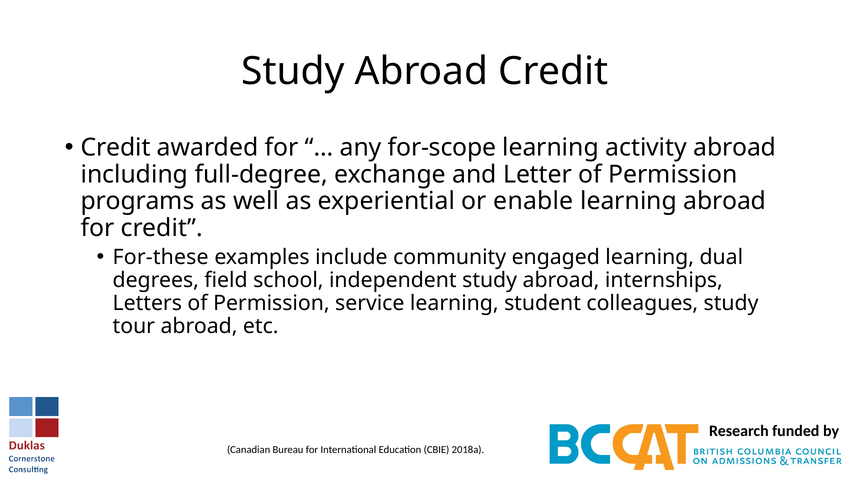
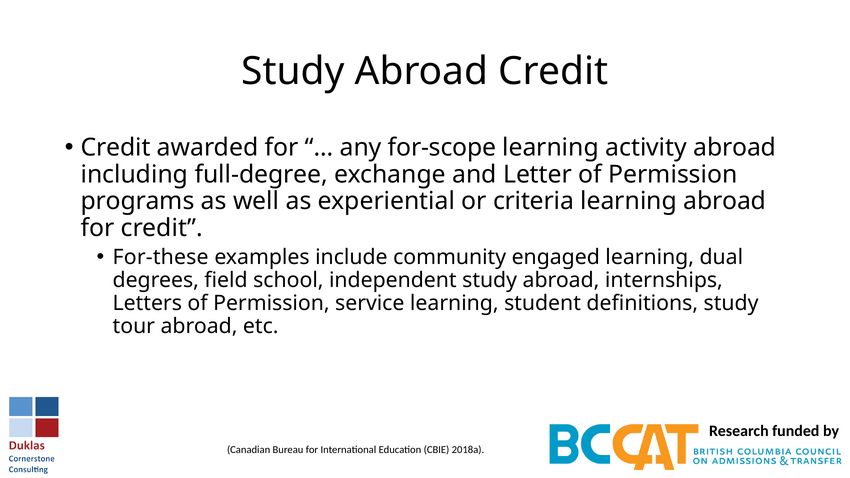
enable: enable -> criteria
colleagues: colleagues -> definitions
